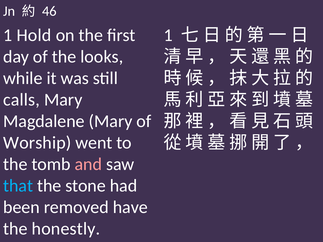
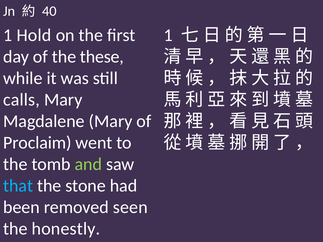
46: 46 -> 40
looks: looks -> these
Worship: Worship -> Proclaim
and colour: pink -> light green
have: have -> seen
